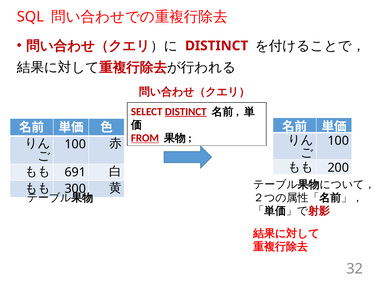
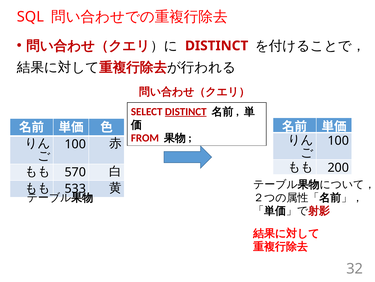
FROM underline: present -> none
691: 691 -> 570
300: 300 -> 533
